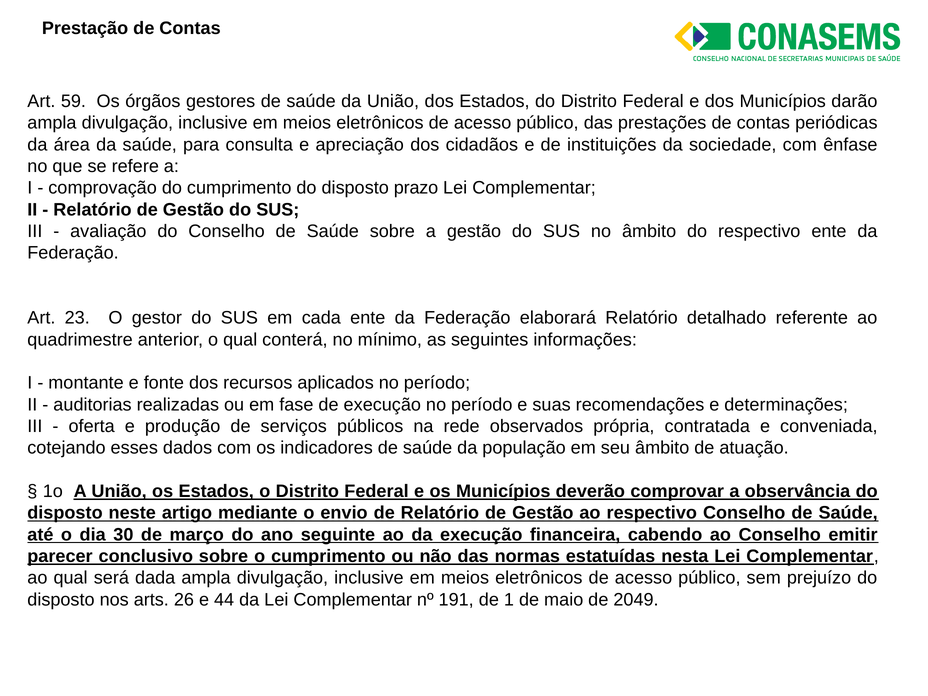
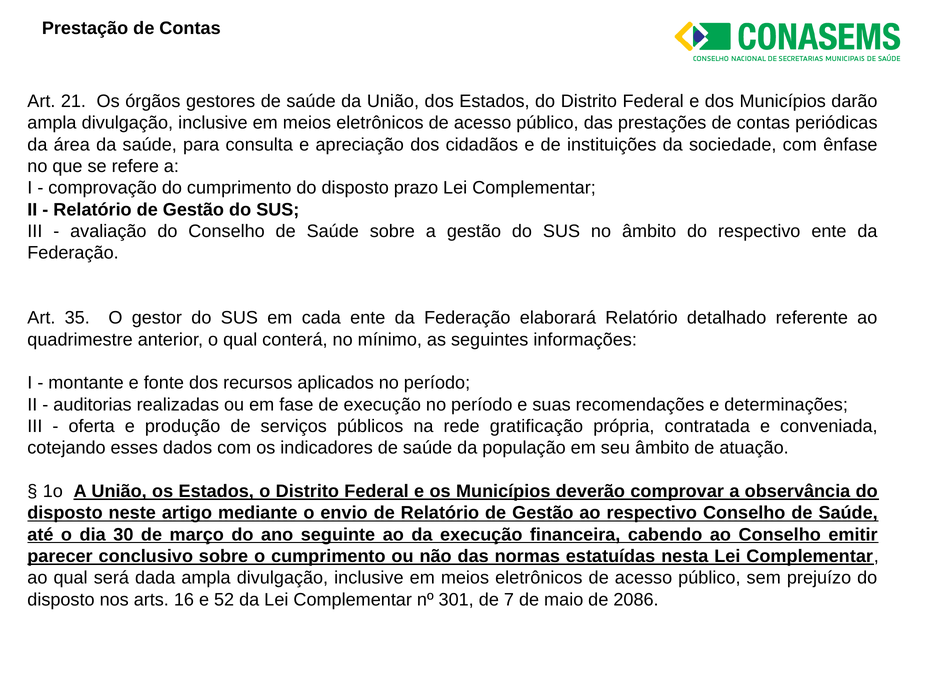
59: 59 -> 21
23: 23 -> 35
observados: observados -> gratificação
26: 26 -> 16
44: 44 -> 52
191: 191 -> 301
1: 1 -> 7
2049: 2049 -> 2086
